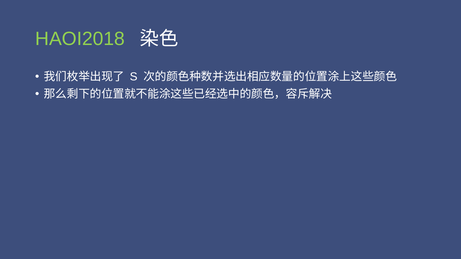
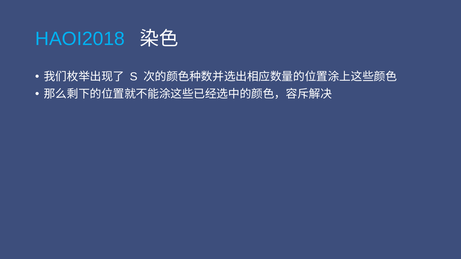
HAOI2018 colour: light green -> light blue
